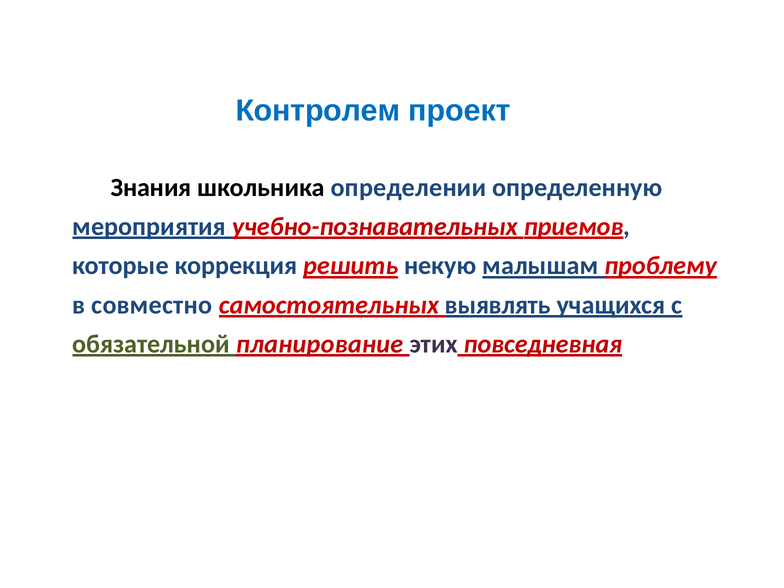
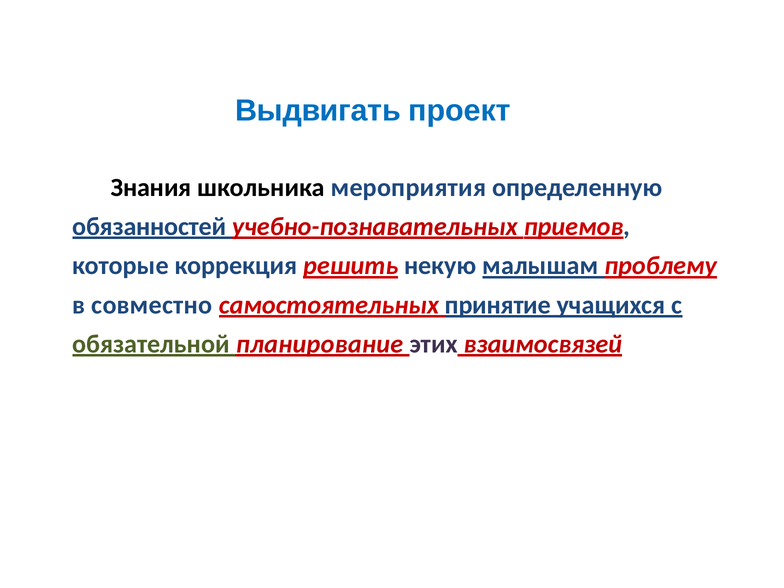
Контролем: Контролем -> Выдвигать
определении: определении -> мероприятия
мероприятия: мероприятия -> обязанностей
выявлять: выявлять -> принятие
повседневная: повседневная -> взаимосвязей
